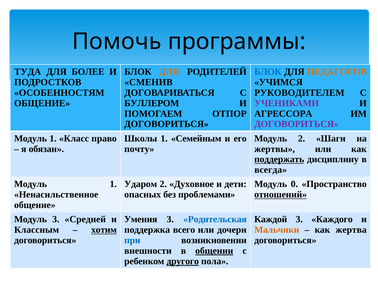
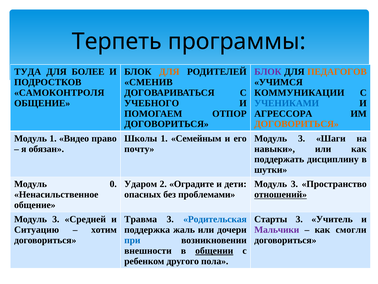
Помочь: Помочь -> Терпеть
БЛОК at (268, 72) colour: blue -> purple
ОСОБЕННОСТЯМ: ОСОБЕННОСТЯМ -> САМОКОНТРОЛЯ
РУКОВОДИТЕЛЕМ: РУКОВОДИТЕЛЕМ -> КОММУНИКАЦИИ
БУЛЛЕРОМ: БУЛЛЕРОМ -> УЧЕБНОГО
УЧЕНИКАМИ colour: purple -> blue
ДОГОВОРИТЬСЯ at (296, 124) colour: purple -> orange
Класс: Класс -> Видео
2 at (302, 138): 2 -> 3
жертвы: жертвы -> навыки
поддержать underline: present -> none
всегда: всегда -> шутки
1 at (113, 184): 1 -> 0
Духовное: Духовное -> Оградите
0 at (294, 184): 0 -> 3
Умения: Умения -> Травма
Каждой: Каждой -> Старты
Каждого: Каждого -> Учитель
Классным: Классным -> Ситуацию
хотим underline: present -> none
всего: всего -> жаль
Мальчики colour: orange -> purple
жертва: жертва -> смогли
другого underline: present -> none
